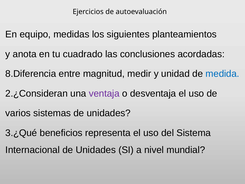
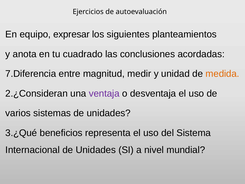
medidas: medidas -> expresar
8.Diferencia: 8.Diferencia -> 7.Diferencia
medida colour: blue -> orange
